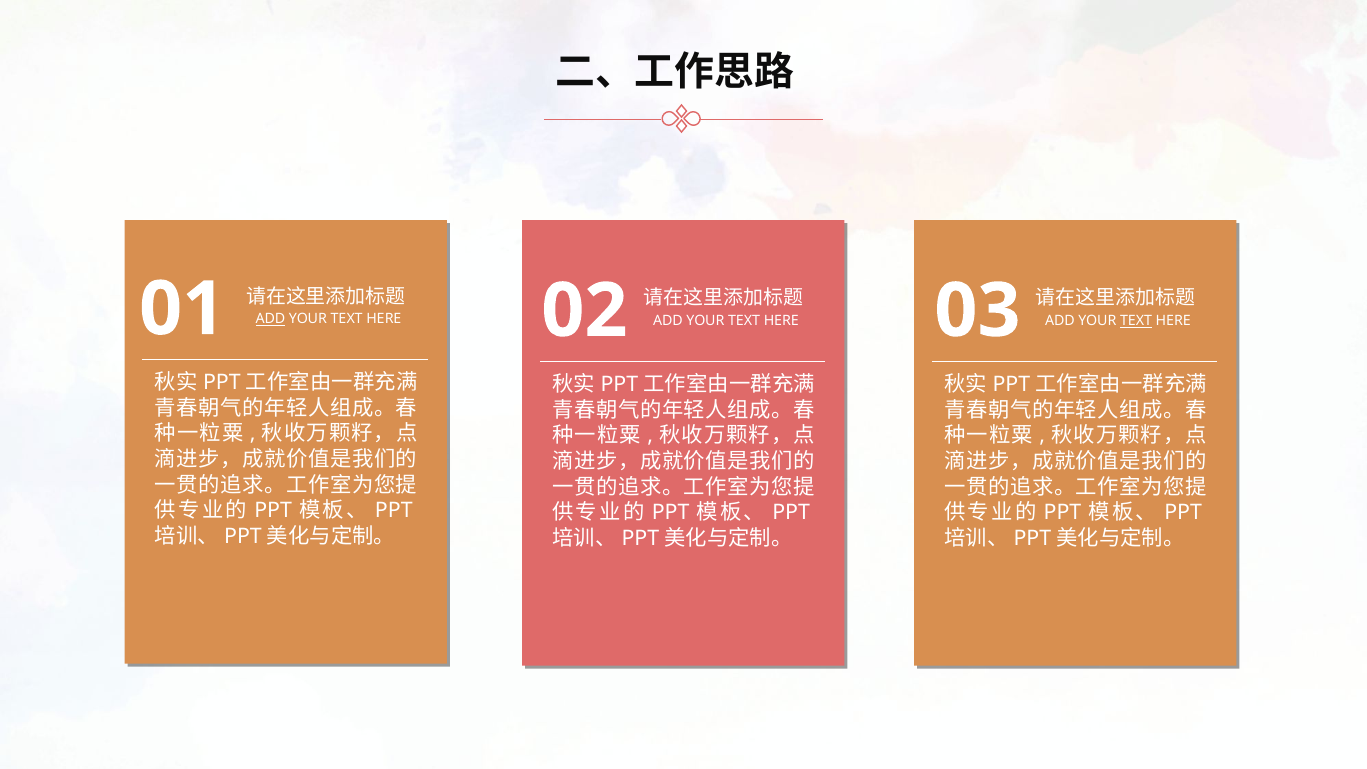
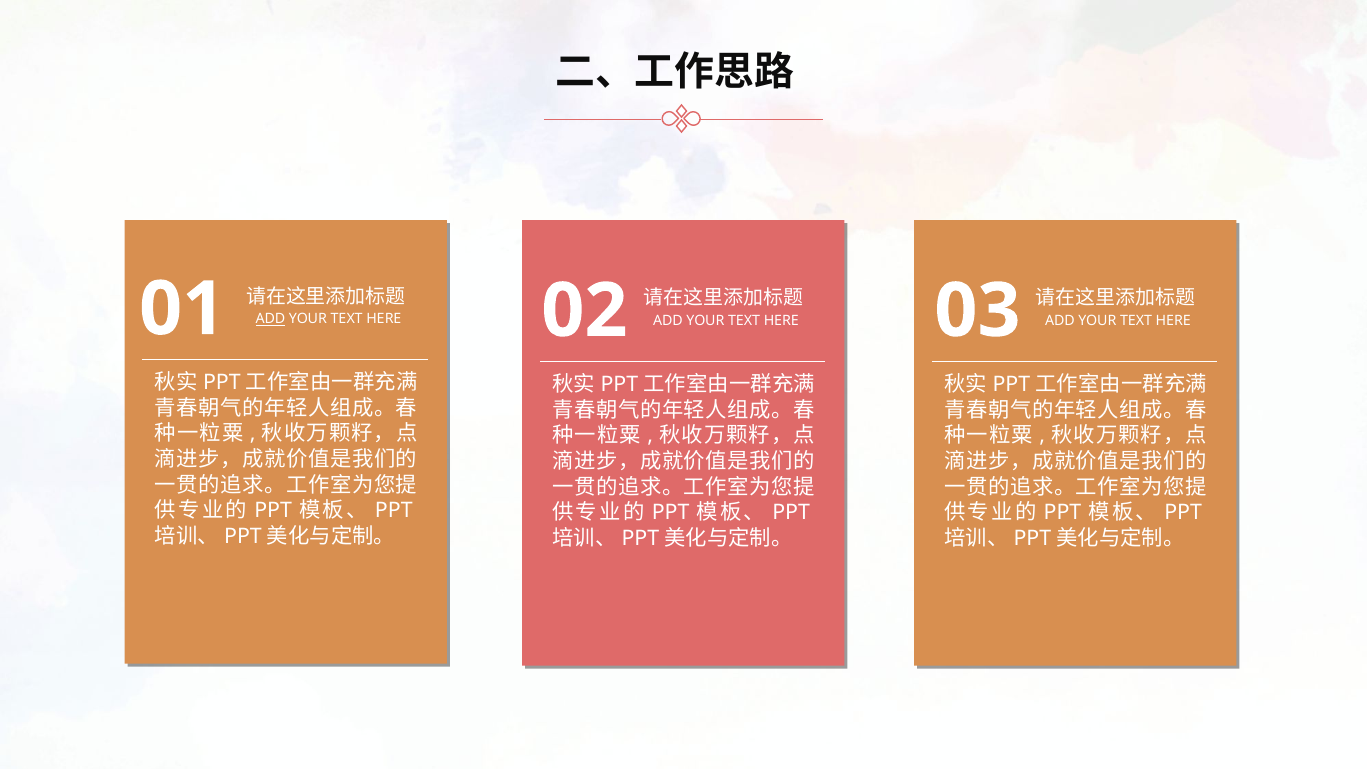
TEXT at (1136, 321) underline: present -> none
